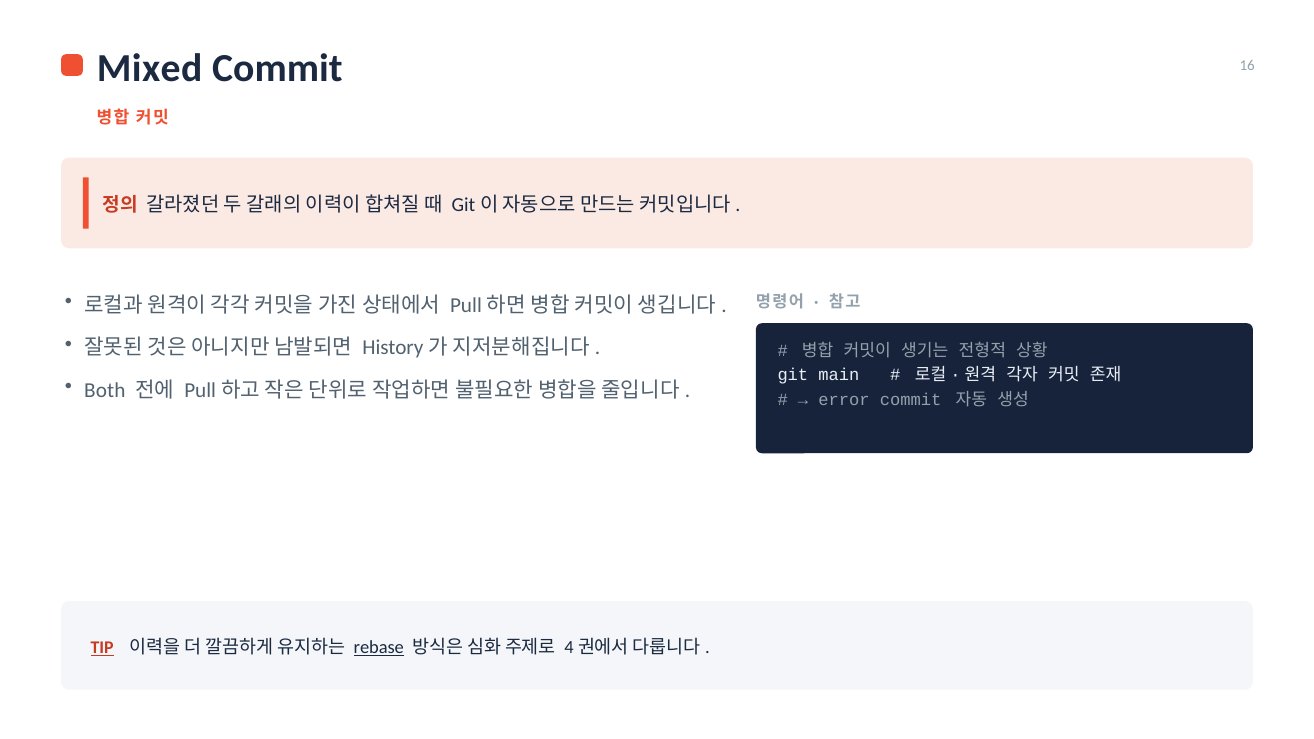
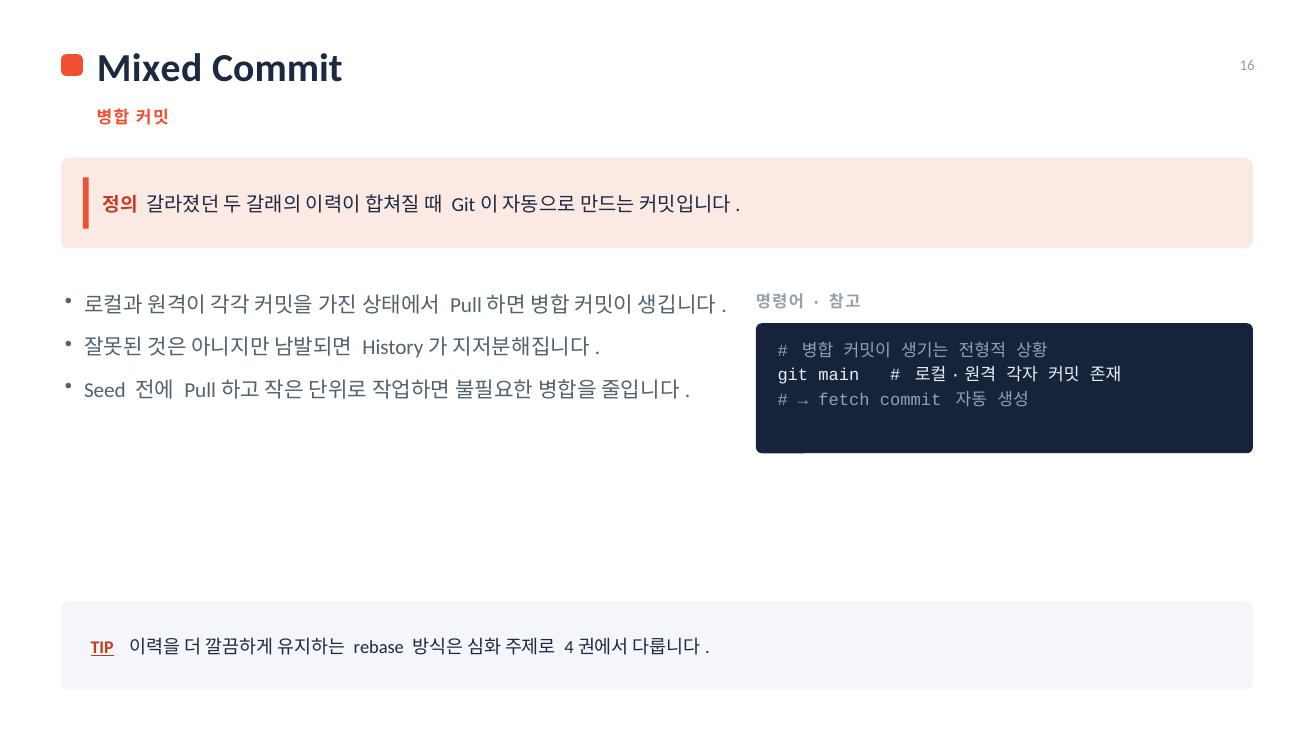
Both: Both -> Seed
error: error -> fetch
rebase underline: present -> none
